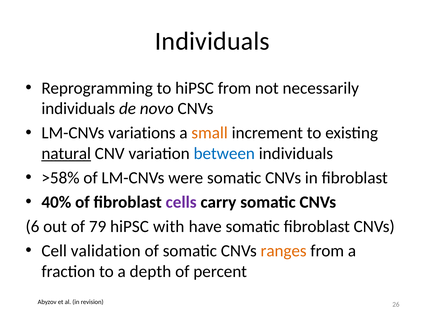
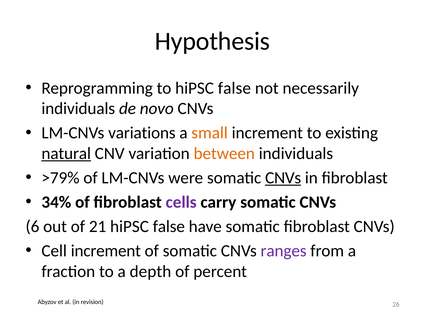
Individuals at (212, 41): Individuals -> Hypothesis
to hiPSC from: from -> false
between colour: blue -> orange
>58%: >58% -> >79%
CNVs at (283, 178) underline: none -> present
40%: 40% -> 34%
79: 79 -> 21
with at (169, 226): with -> false
Cell validation: validation -> increment
ranges colour: orange -> purple
